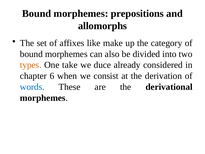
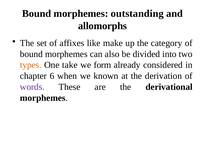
prepositions: prepositions -> outstanding
duce: duce -> form
consist: consist -> known
words colour: blue -> purple
